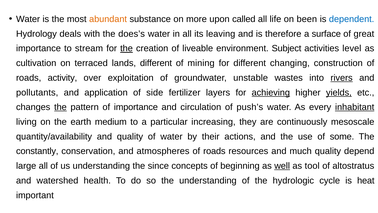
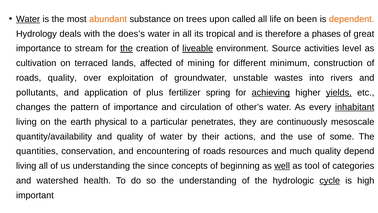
Water at (28, 19) underline: none -> present
more: more -> trees
dependent colour: blue -> orange
leaving: leaving -> tropical
surface: surface -> phases
liveable underline: none -> present
Subject: Subject -> Source
lands different: different -> affected
changing: changing -> minimum
roads activity: activity -> quality
rivers underline: present -> none
side: side -> plus
layers: layers -> spring
the at (60, 107) underline: present -> none
push’s: push’s -> other’s
medium: medium -> physical
increasing: increasing -> penetrates
constantly: constantly -> quantities
atmospheres: atmospheres -> encountering
large at (26, 166): large -> living
altostratus: altostratus -> categories
cycle underline: none -> present
heat: heat -> high
